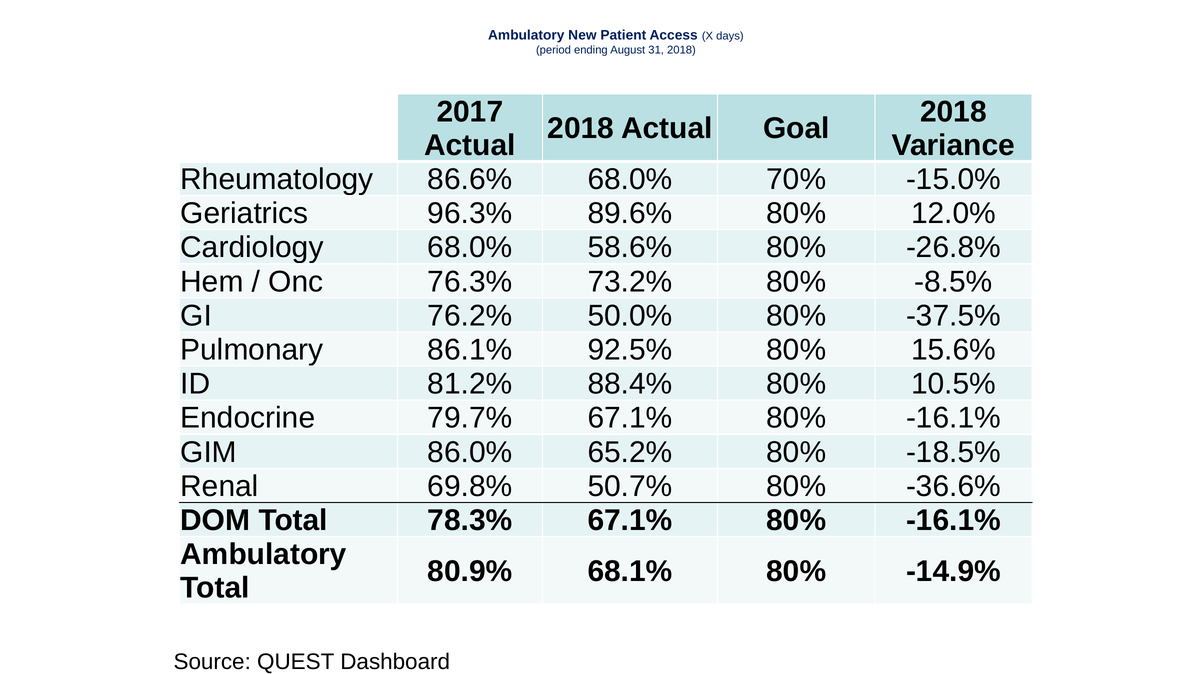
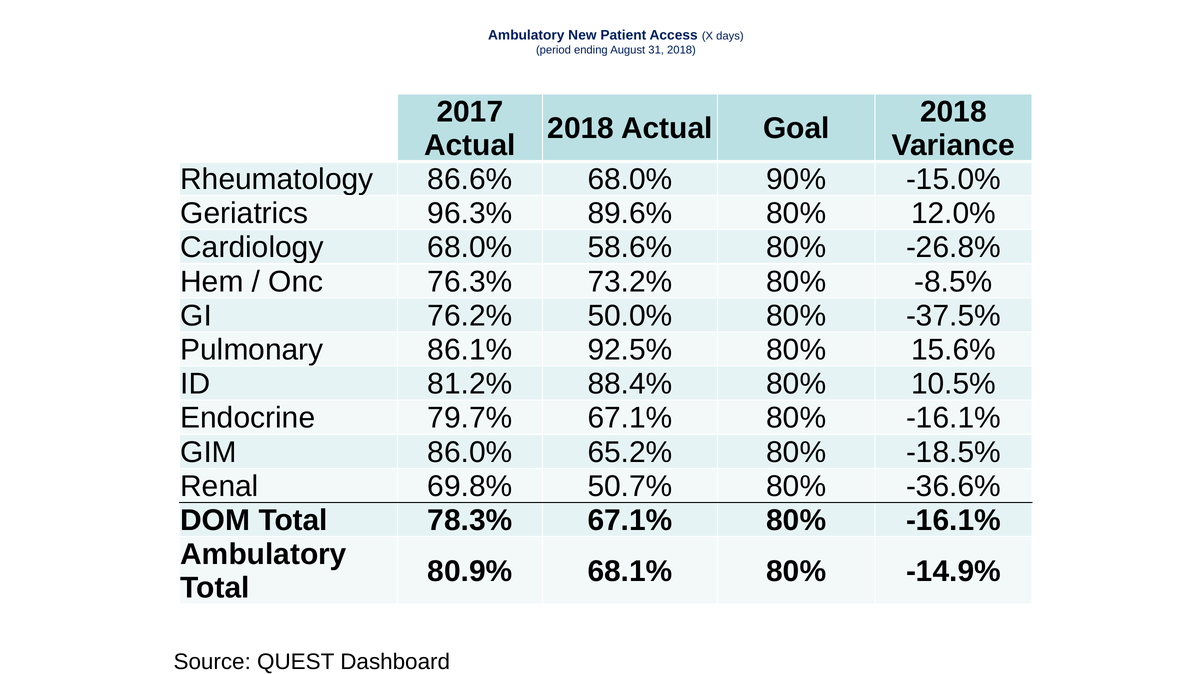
70%: 70% -> 90%
